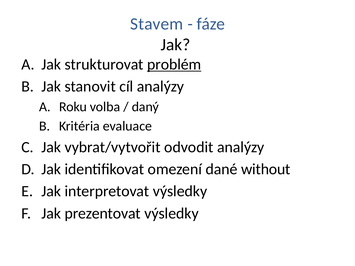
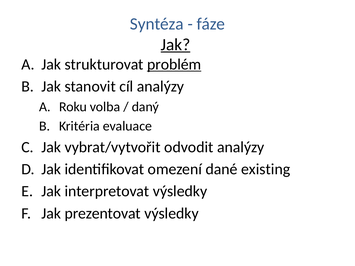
Stavem: Stavem -> Syntéza
Jak at (176, 45) underline: none -> present
without: without -> existing
